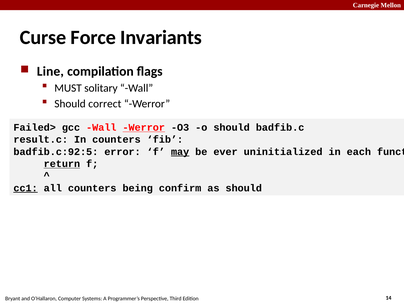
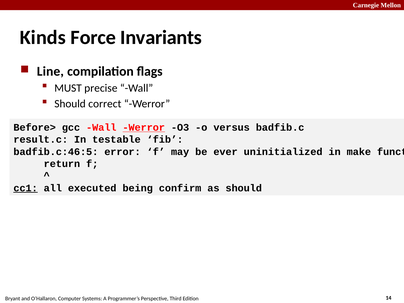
Curse: Curse -> Kinds
solitary: solitary -> precise
Failed>: Failed> -> Before>
o should: should -> versus
In counters: counters -> testable
badfib.c:92:5: badfib.c:92:5 -> badfib.c:46:5
may underline: present -> none
each: each -> make
return underline: present -> none
all counters: counters -> executed
